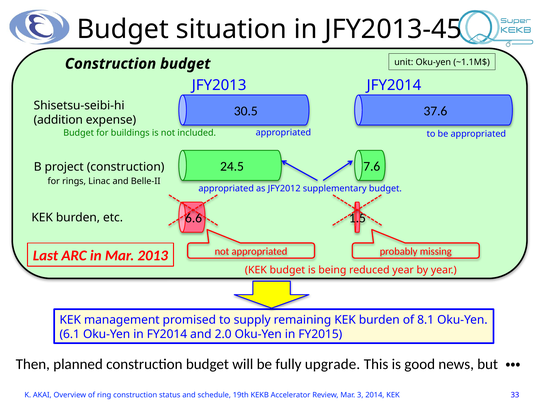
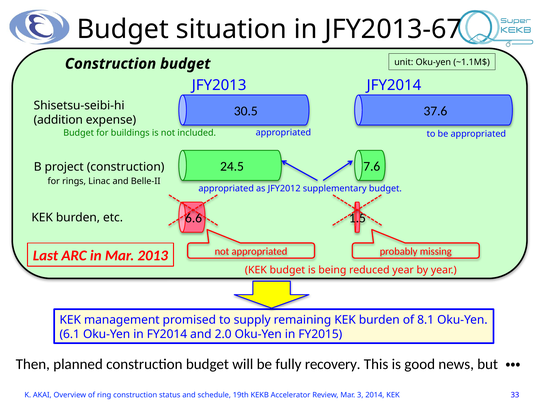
JFY2013-45: JFY2013-45 -> JFY2013-67
upgrade: upgrade -> recovery
